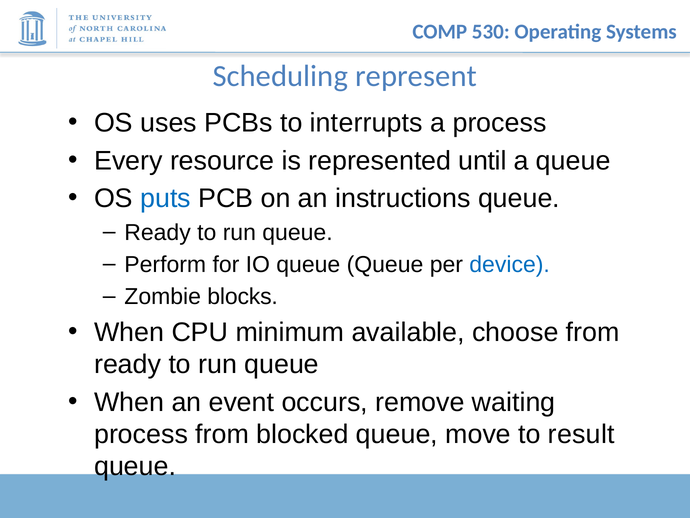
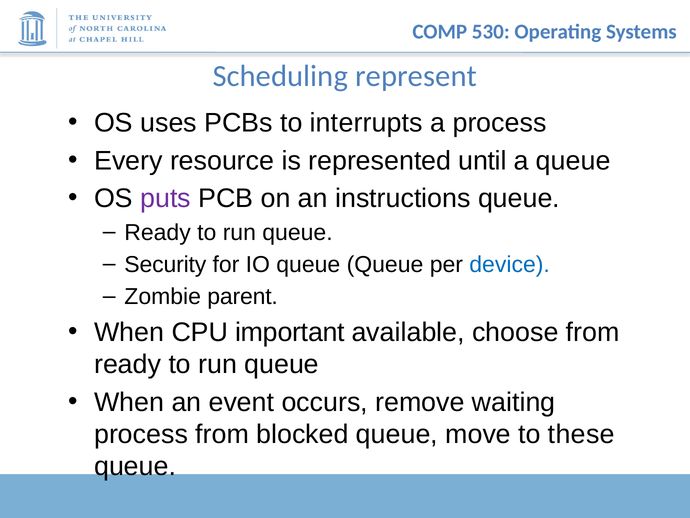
puts colour: blue -> purple
Perform: Perform -> Security
blocks: blocks -> parent
minimum: minimum -> important
result: result -> these
